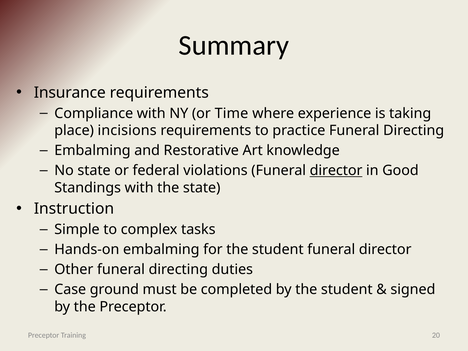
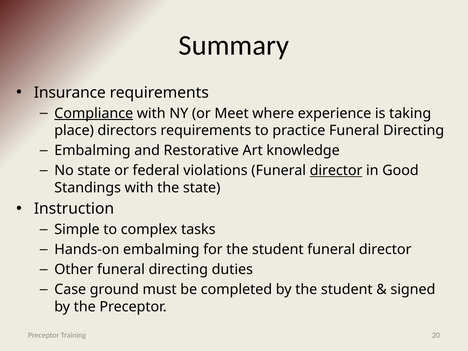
Compliance underline: none -> present
Time: Time -> Meet
incisions: incisions -> directors
